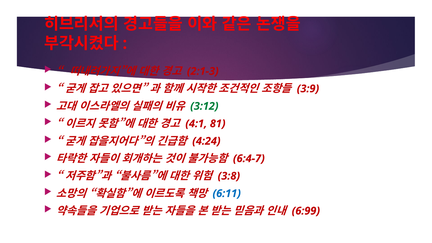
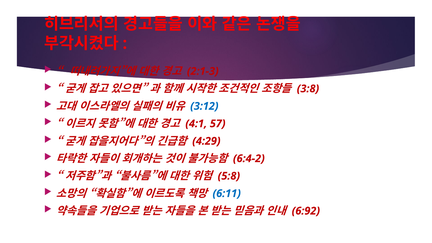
3:9: 3:9 -> 3:8
3:12 colour: green -> blue
81: 81 -> 57
4:24: 4:24 -> 4:29
6:4-7: 6:4-7 -> 6:4-2
3:8: 3:8 -> 5:8
6:99: 6:99 -> 6:92
